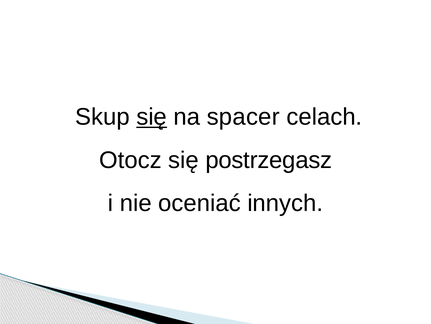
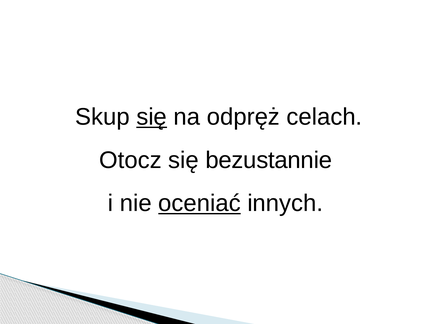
spacer: spacer -> odpręż
postrzegasz: postrzegasz -> bezustannie
oceniać underline: none -> present
